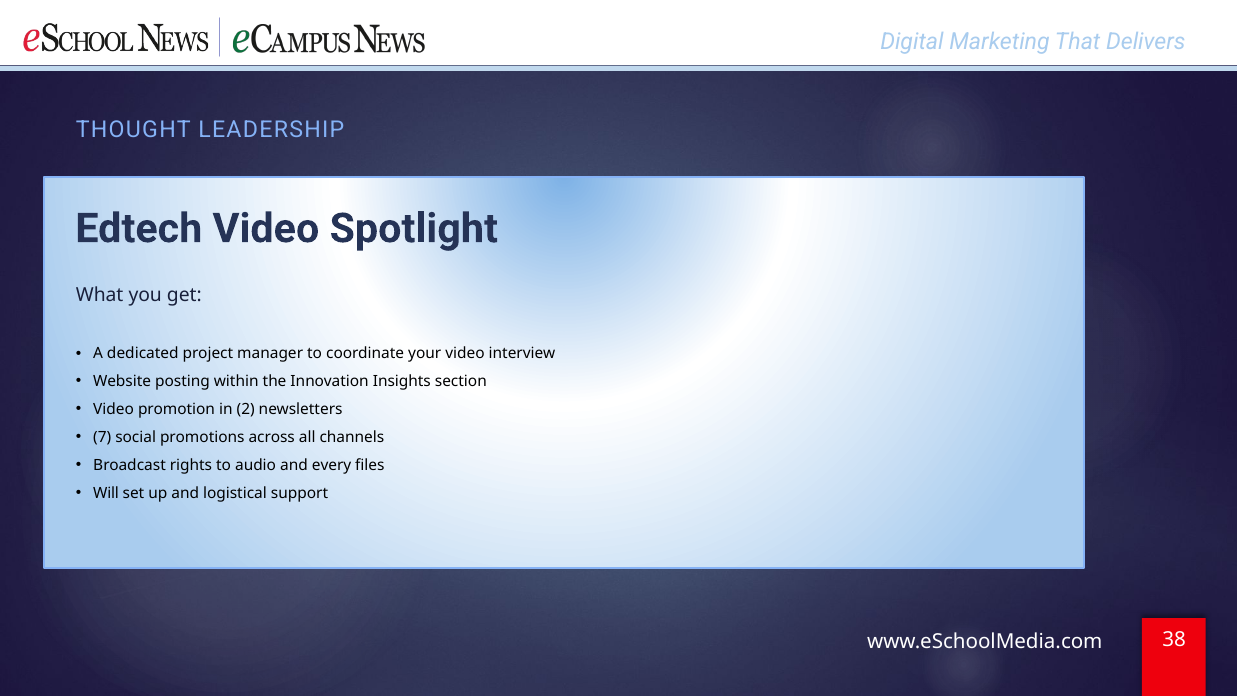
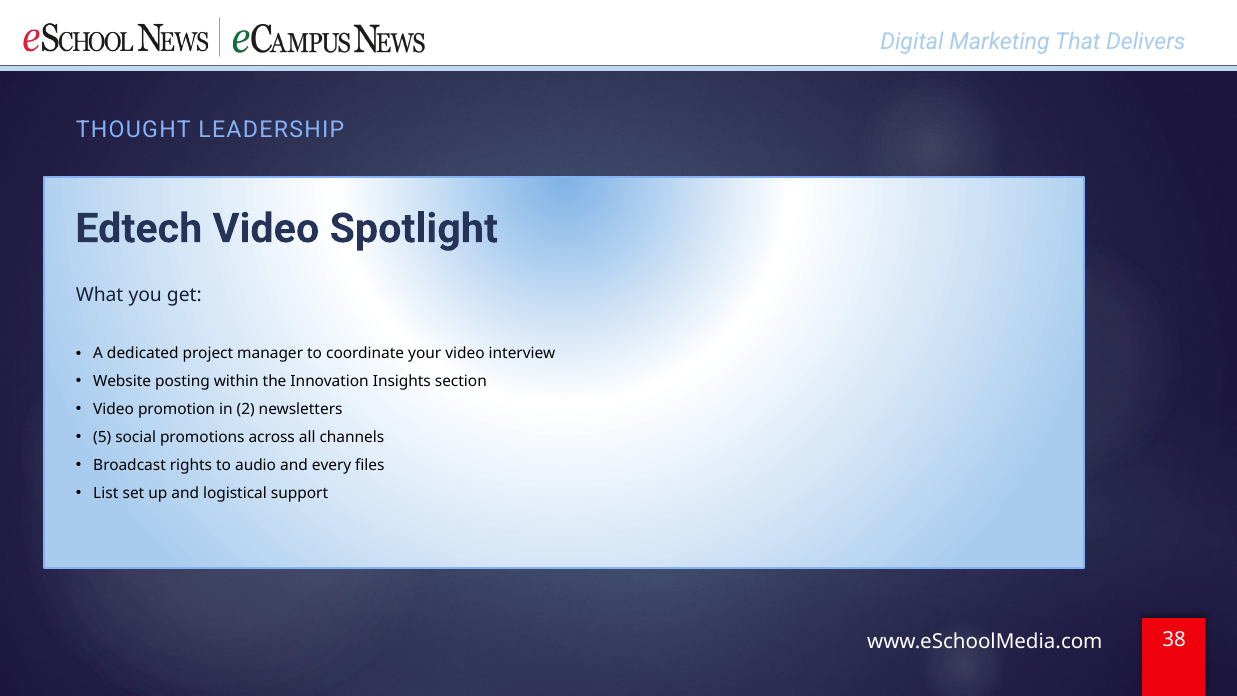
7: 7 -> 5
Will: Will -> List
